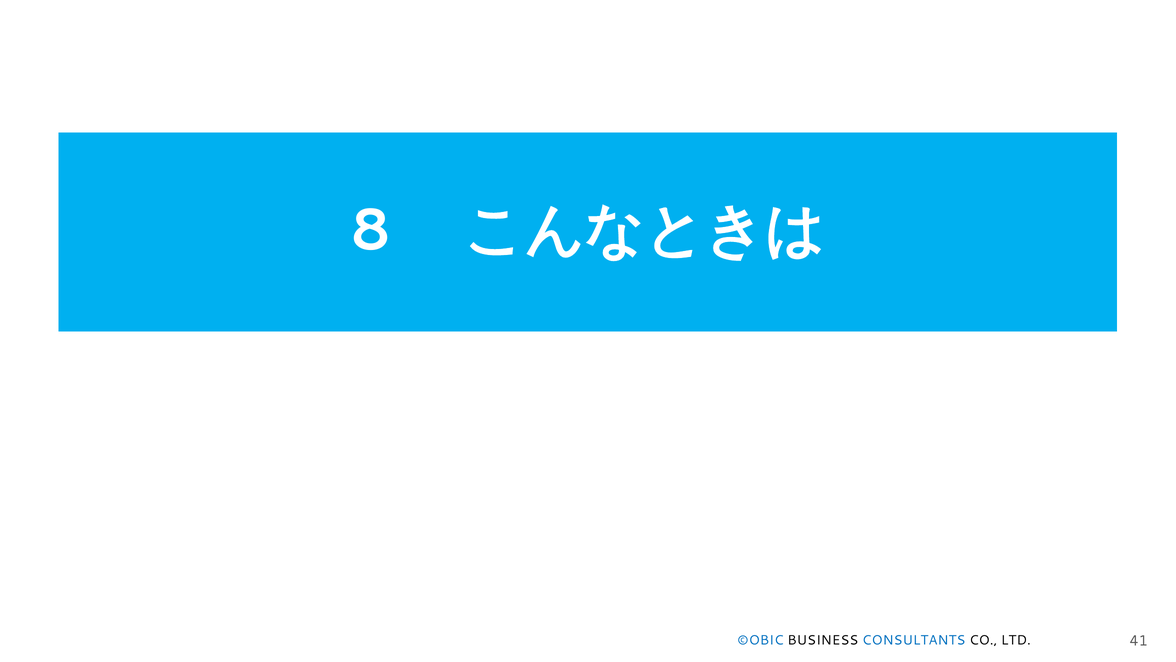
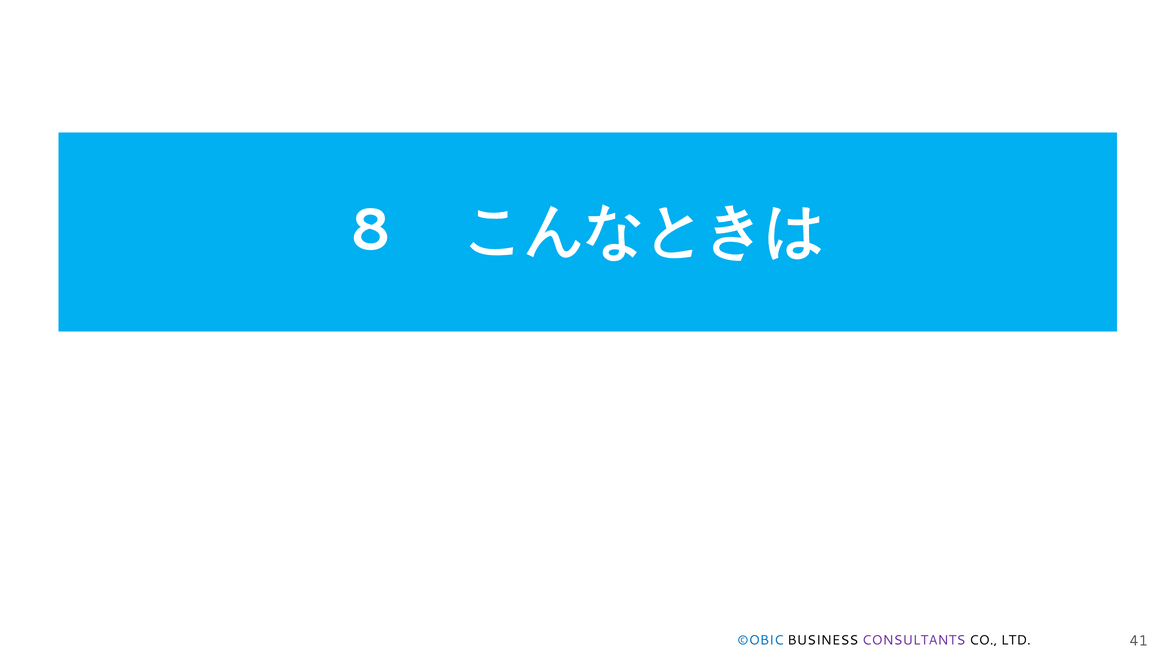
CONSULTANTS colour: blue -> purple
